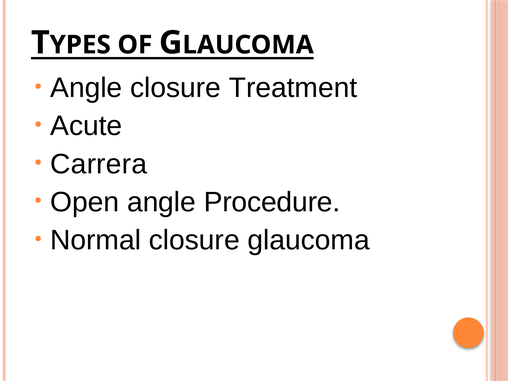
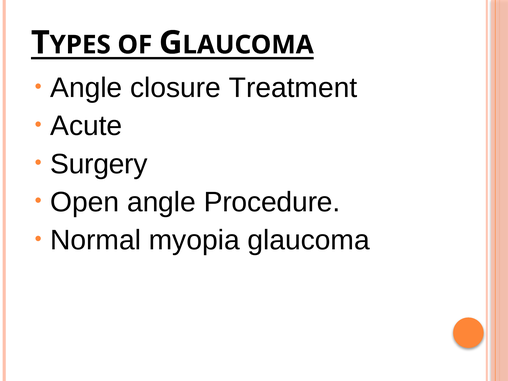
Carrera: Carrera -> Surgery
Normal closure: closure -> myopia
